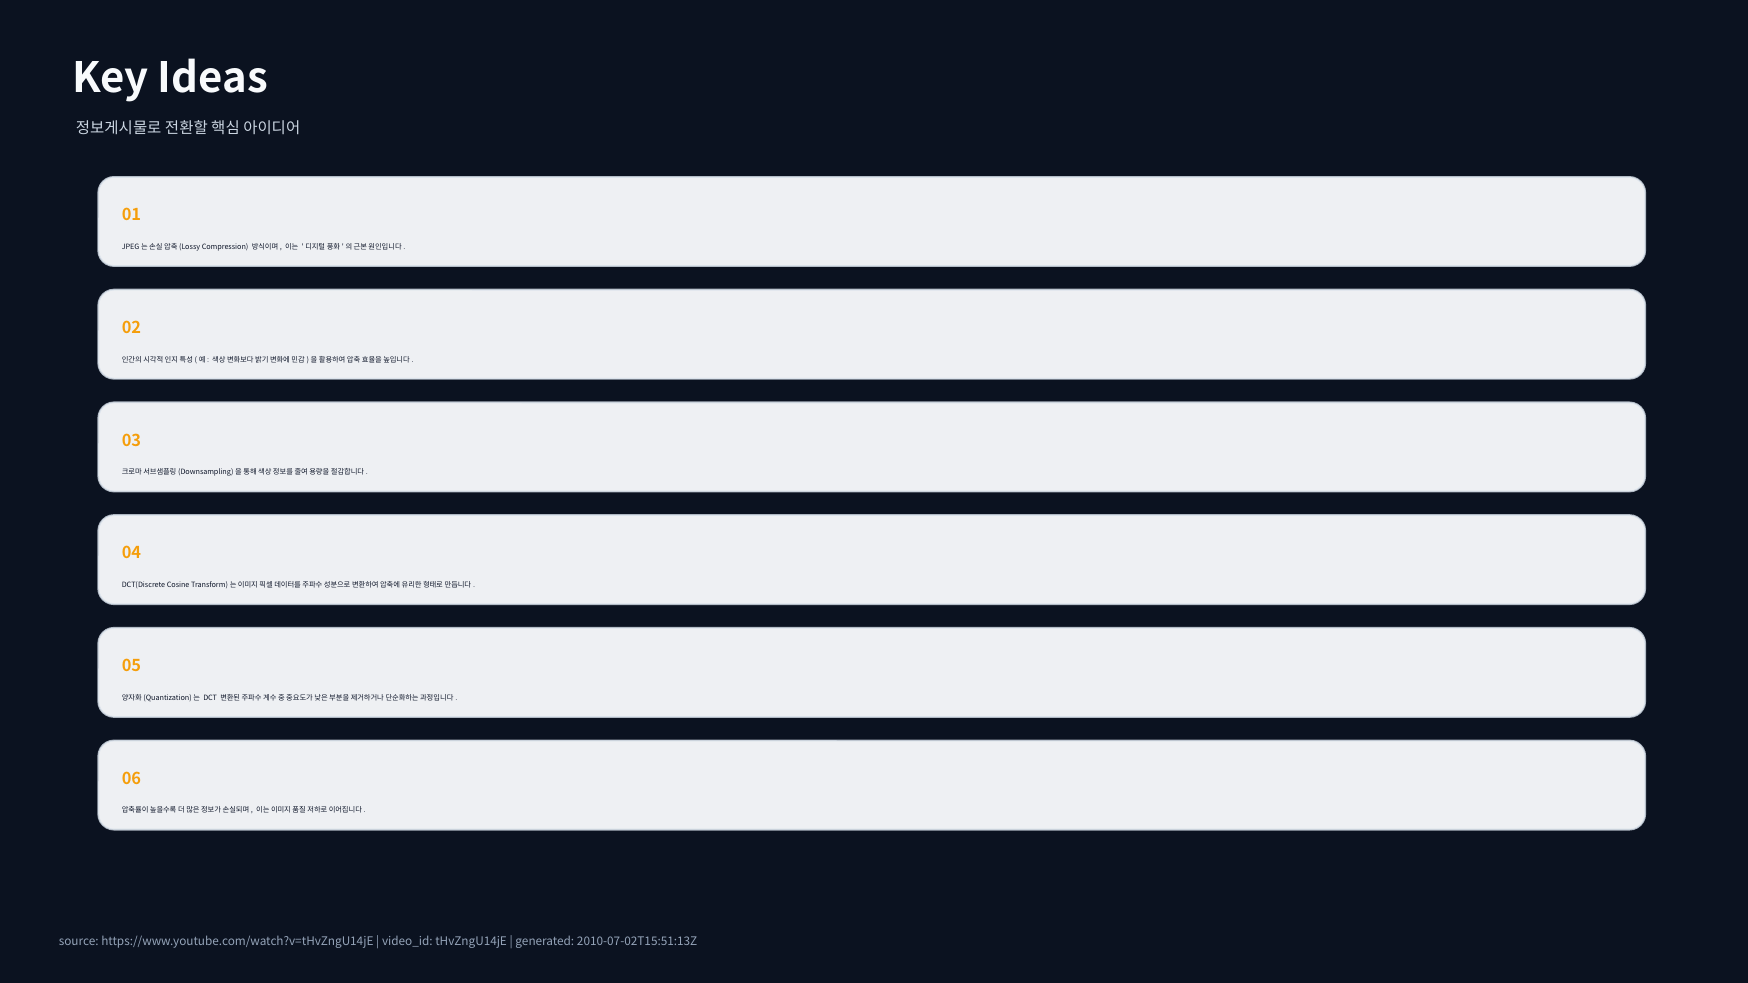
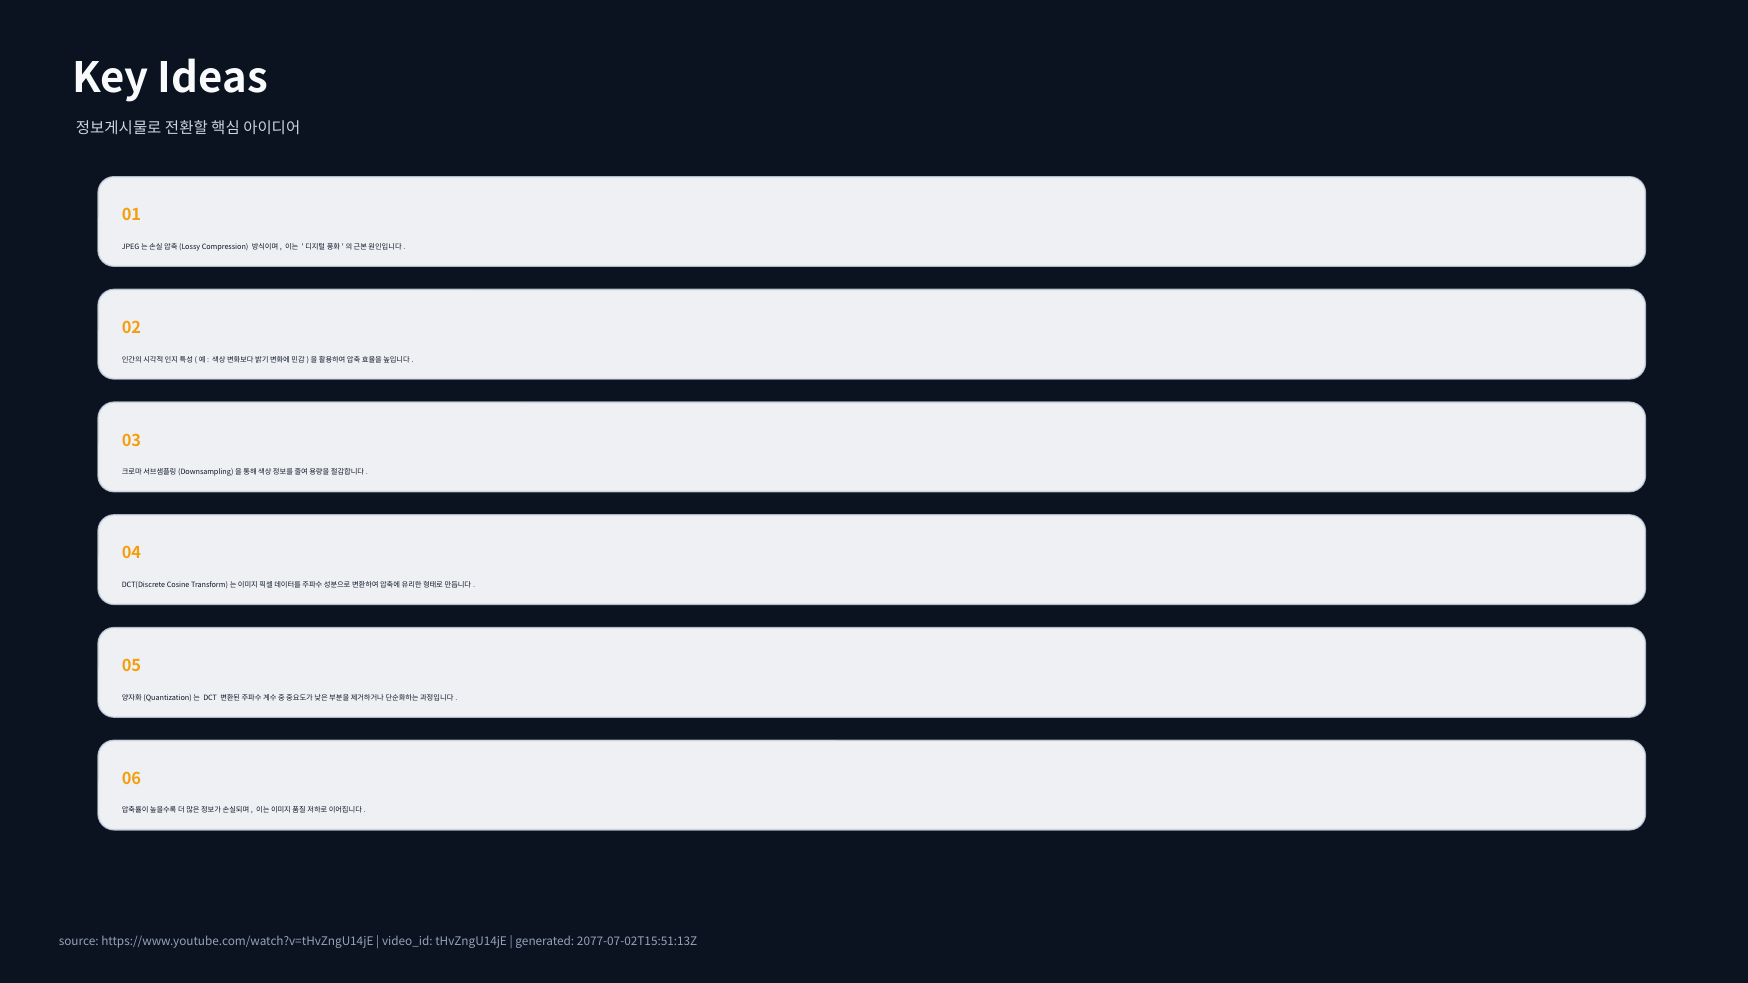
2010-07-02T15:51:13Z: 2010-07-02T15:51:13Z -> 2077-07-02T15:51:13Z
